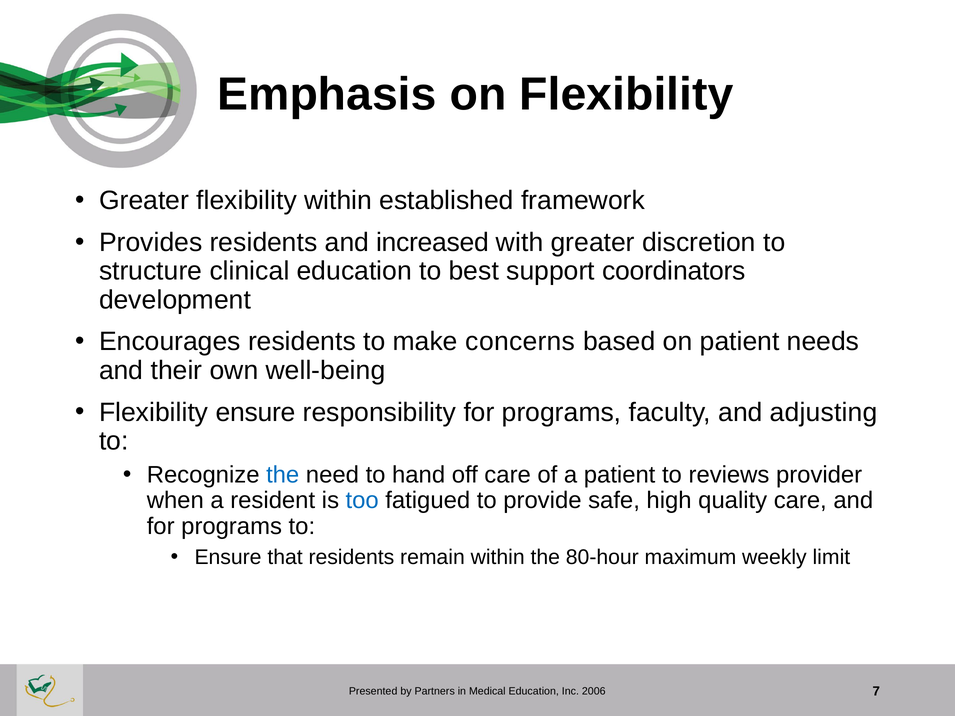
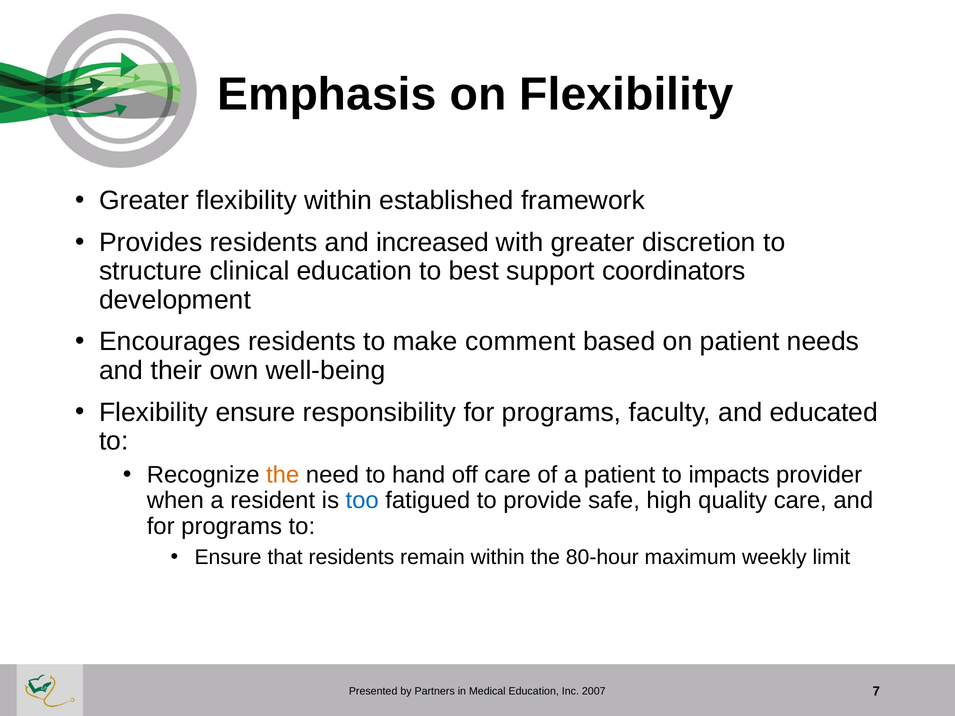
concerns: concerns -> comment
adjusting: adjusting -> educated
the at (283, 475) colour: blue -> orange
reviews: reviews -> impacts
2006: 2006 -> 2007
